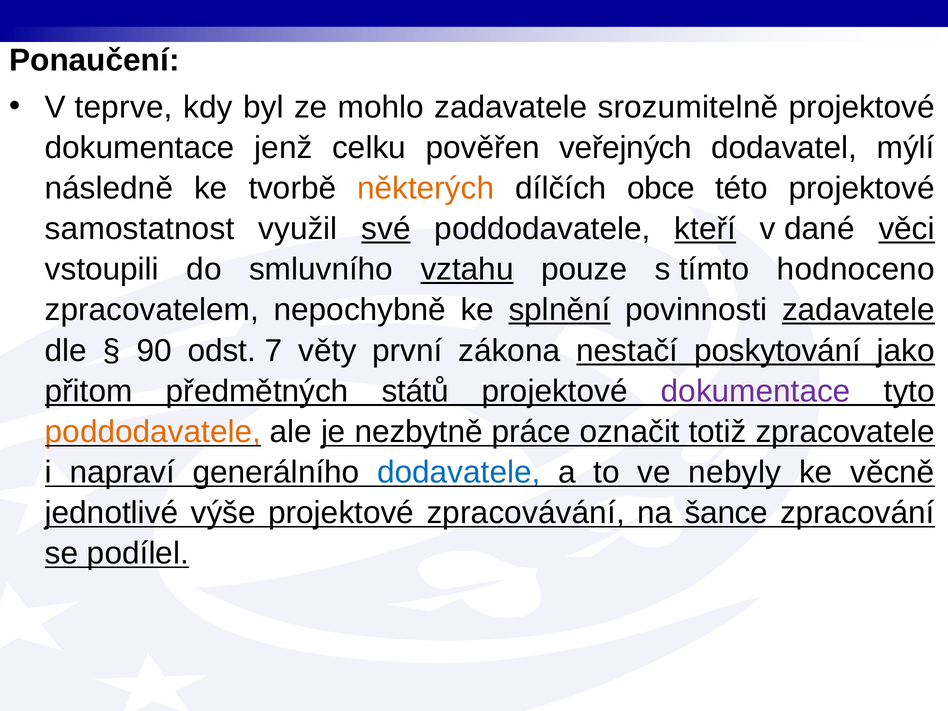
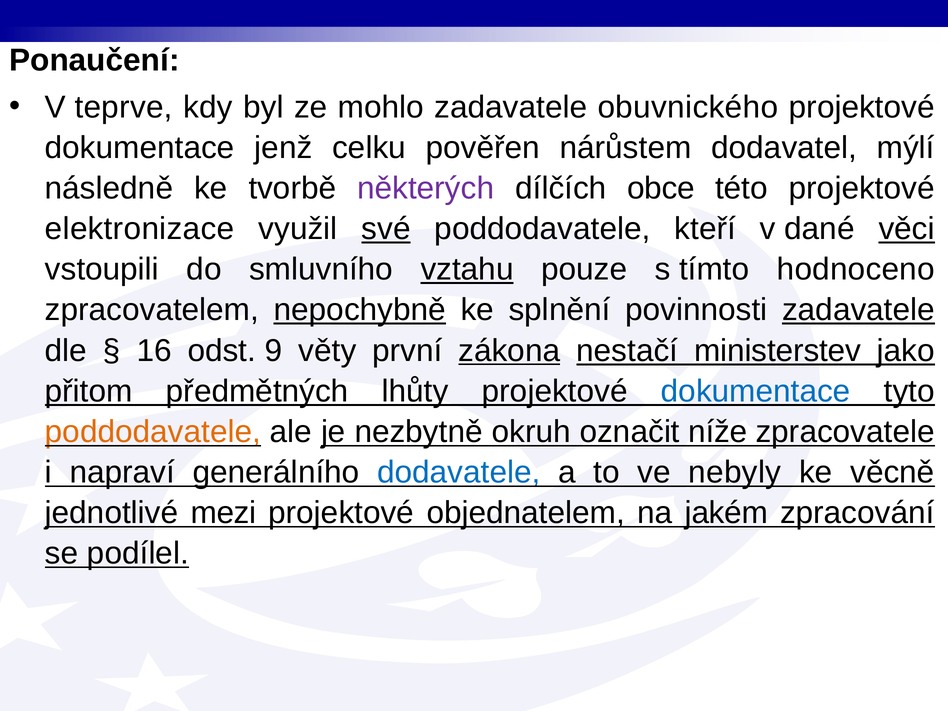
srozumitelně: srozumitelně -> obuvnického
veřejných: veřejných -> nárůstem
některých colour: orange -> purple
samostatnost: samostatnost -> elektronizace
kteří underline: present -> none
nepochybně underline: none -> present
splnění underline: present -> none
90: 90 -> 16
7: 7 -> 9
zákona underline: none -> present
poskytování: poskytování -> ministerstev
států: států -> lhůty
dokumentace at (756, 391) colour: purple -> blue
práce: práce -> okruh
totiž: totiž -> níže
výše: výše -> mezi
zpracovávání: zpracovávání -> objednatelem
šance: šance -> jakém
